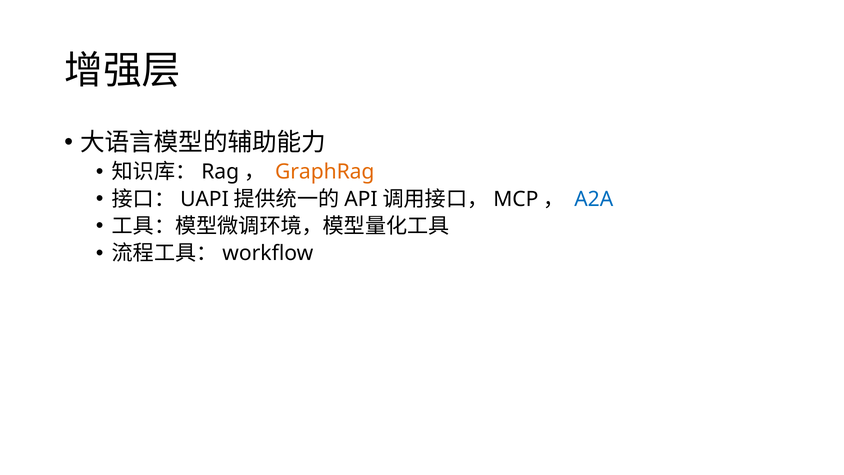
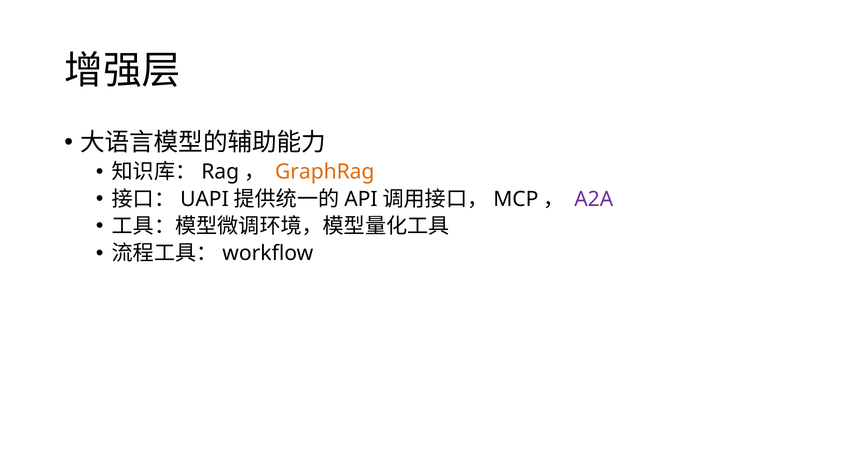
A2A colour: blue -> purple
